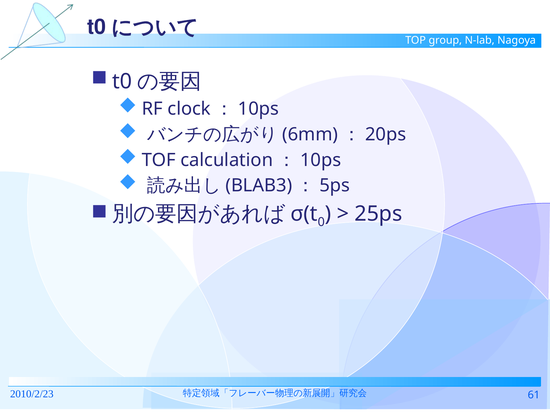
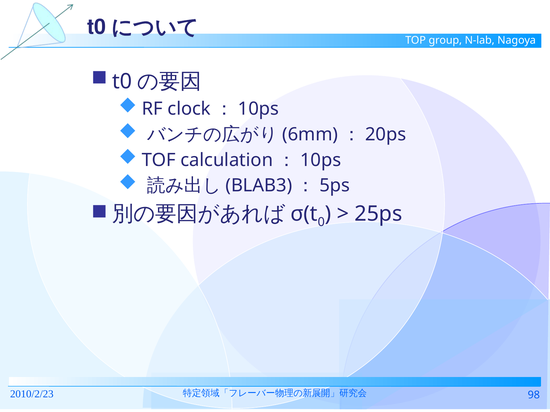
61: 61 -> 98
